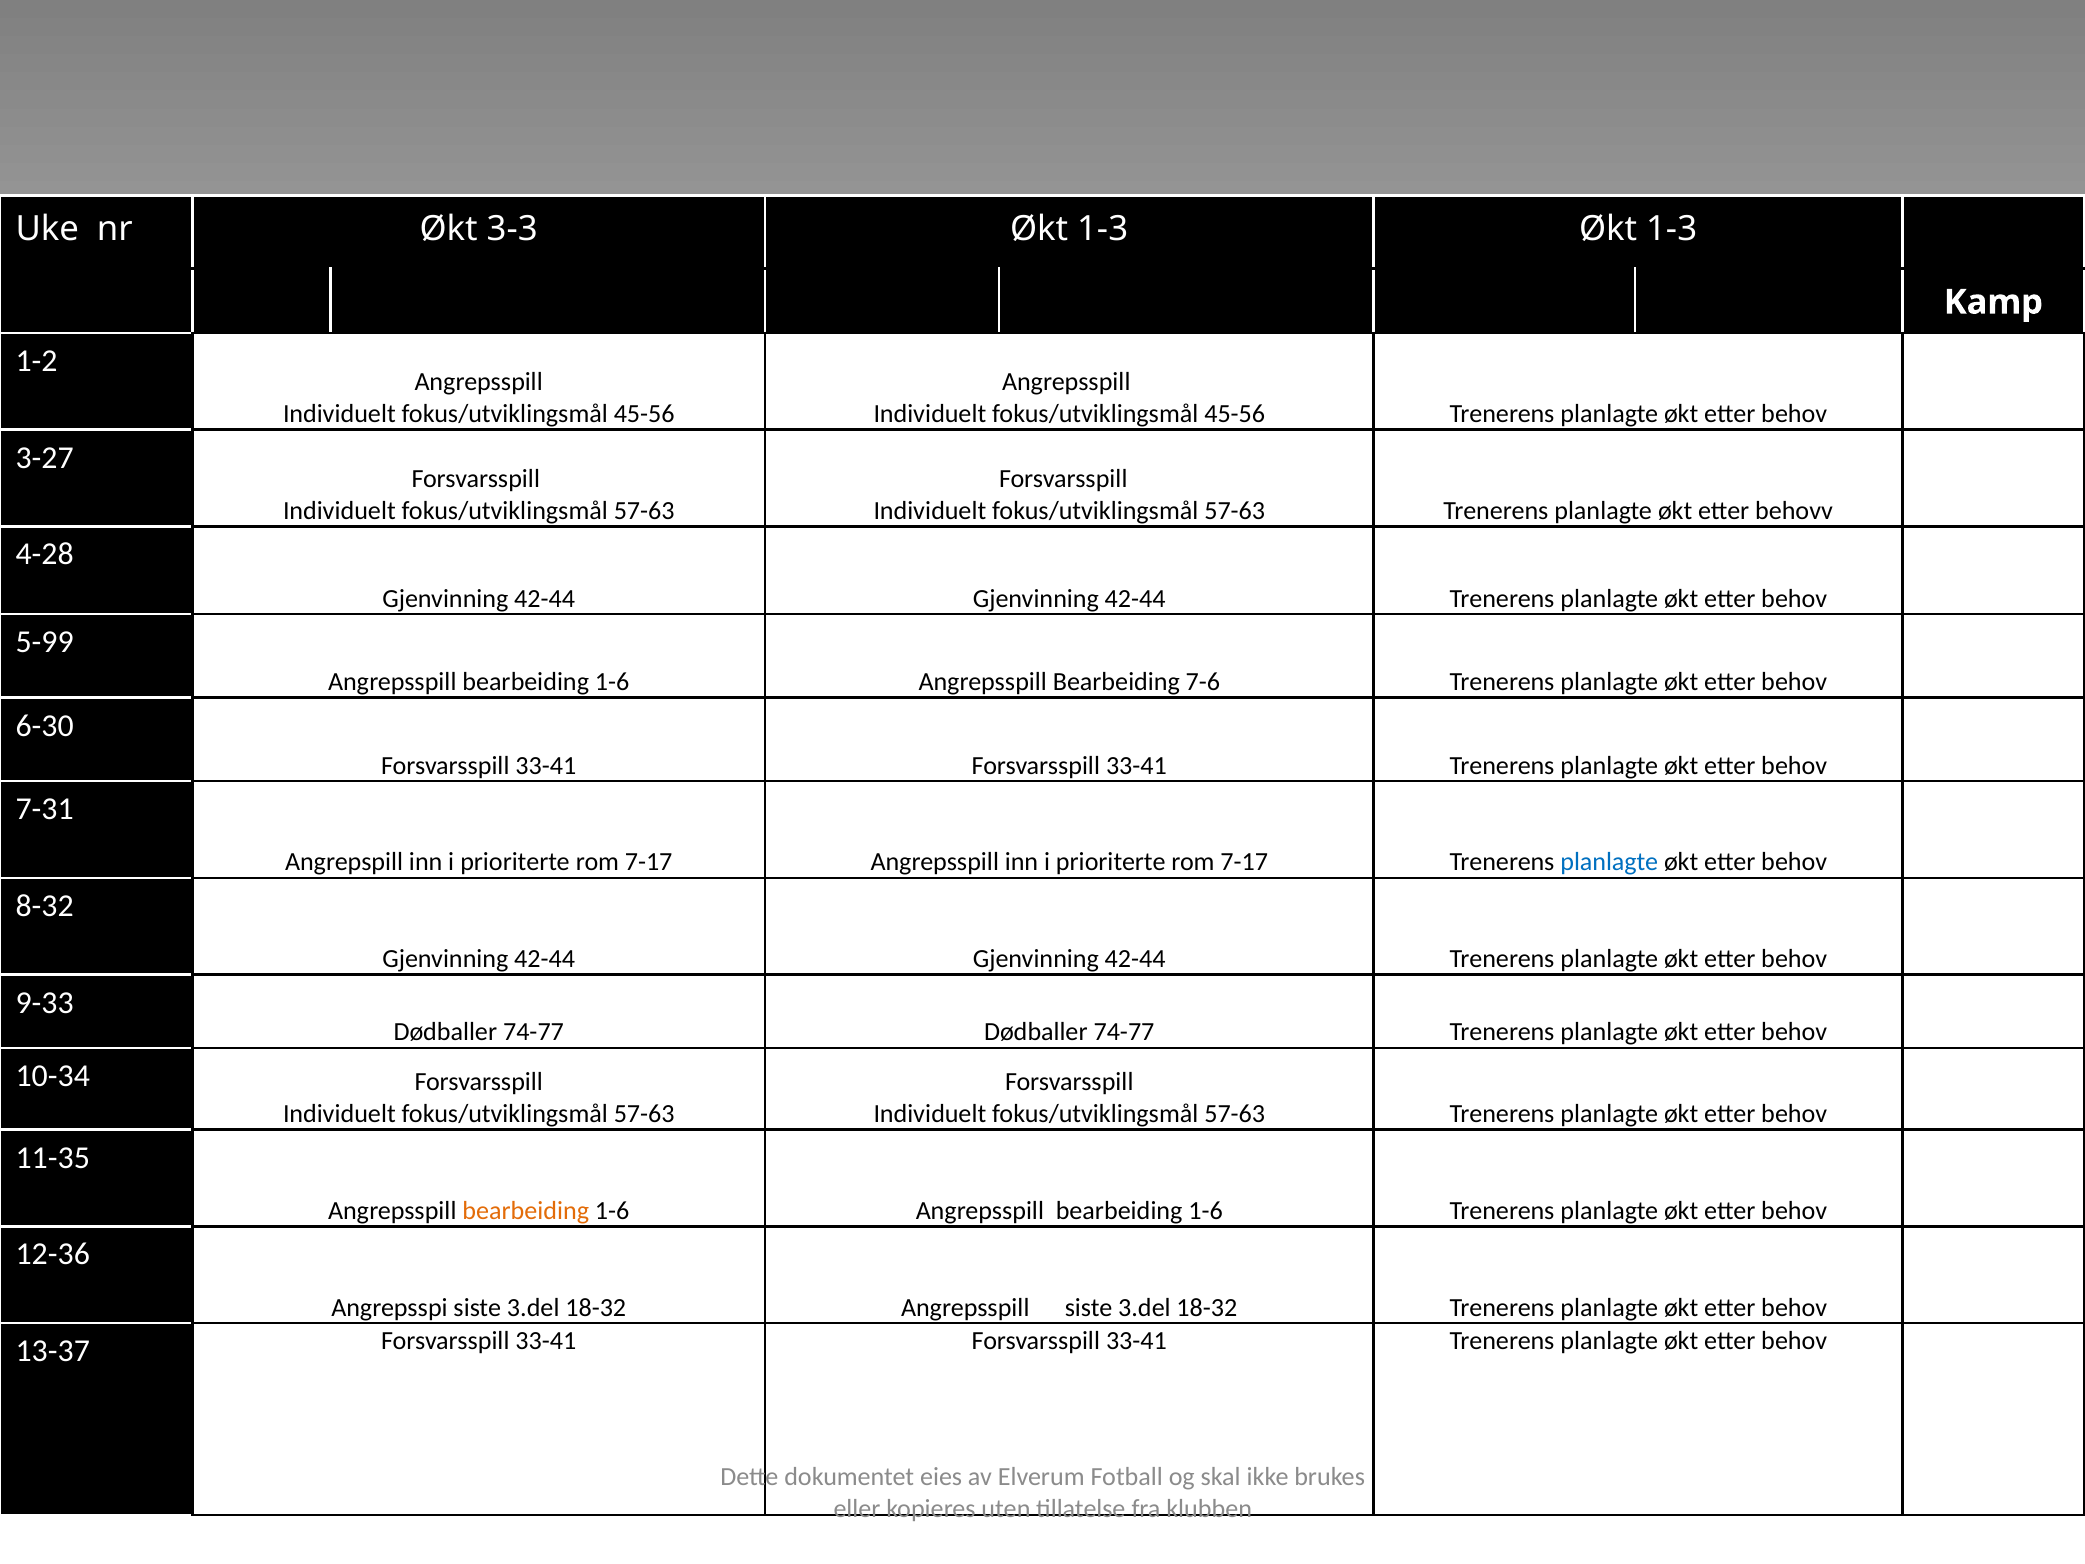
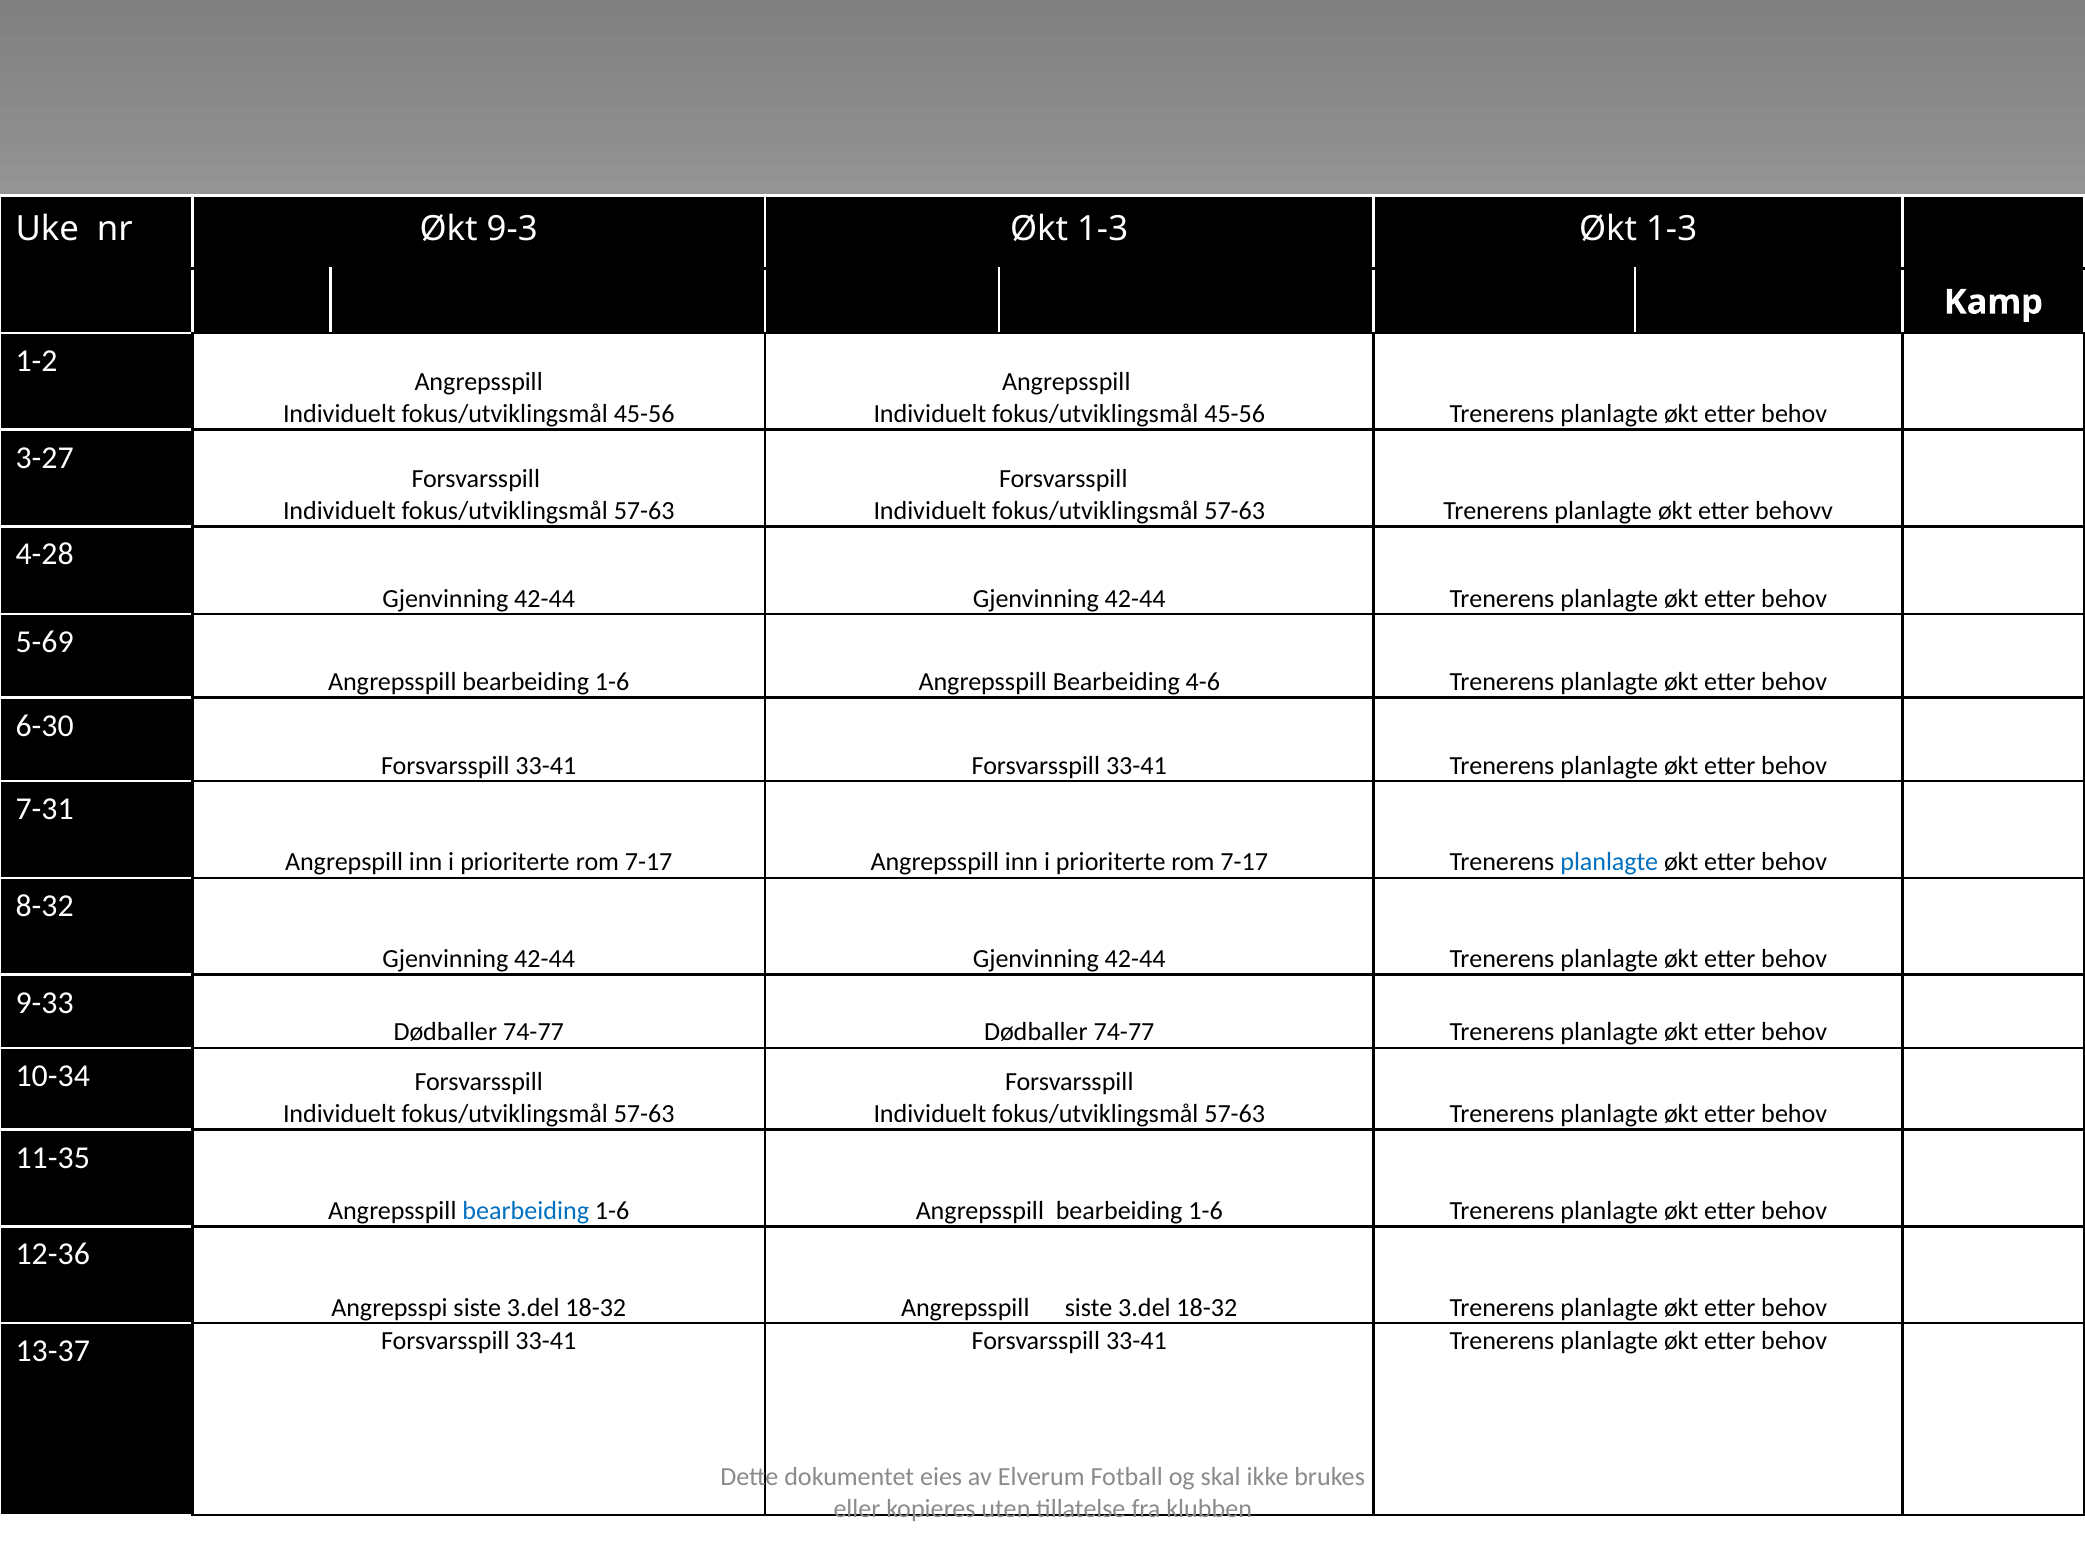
3-3: 3-3 -> 9-3
5-99: 5-99 -> 5-69
7-6: 7-6 -> 4-6
bearbeiding at (526, 1211) colour: orange -> blue
